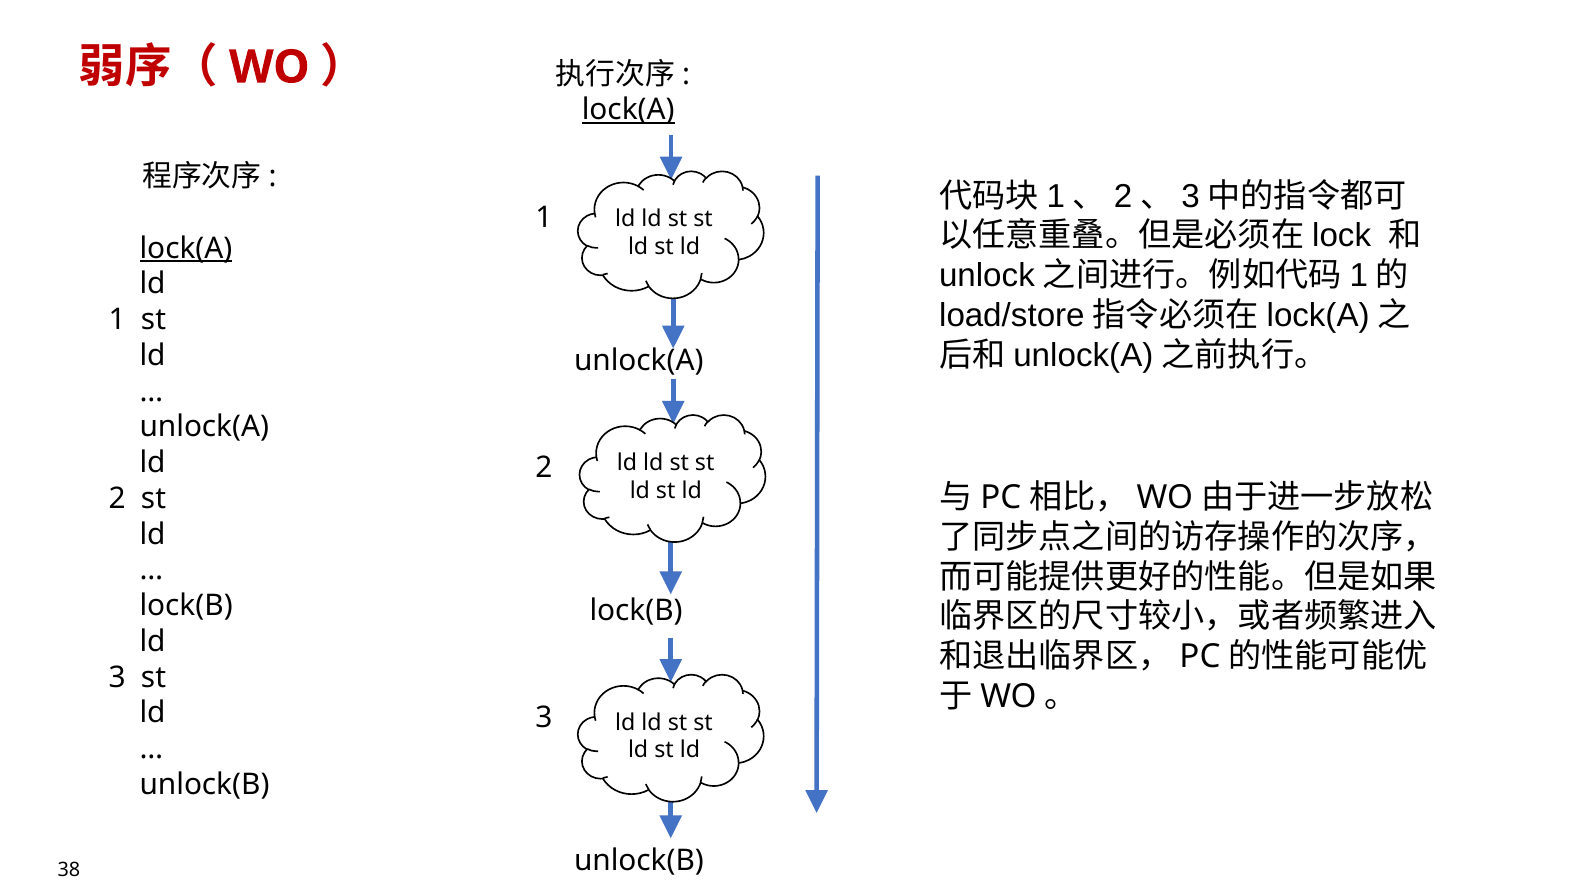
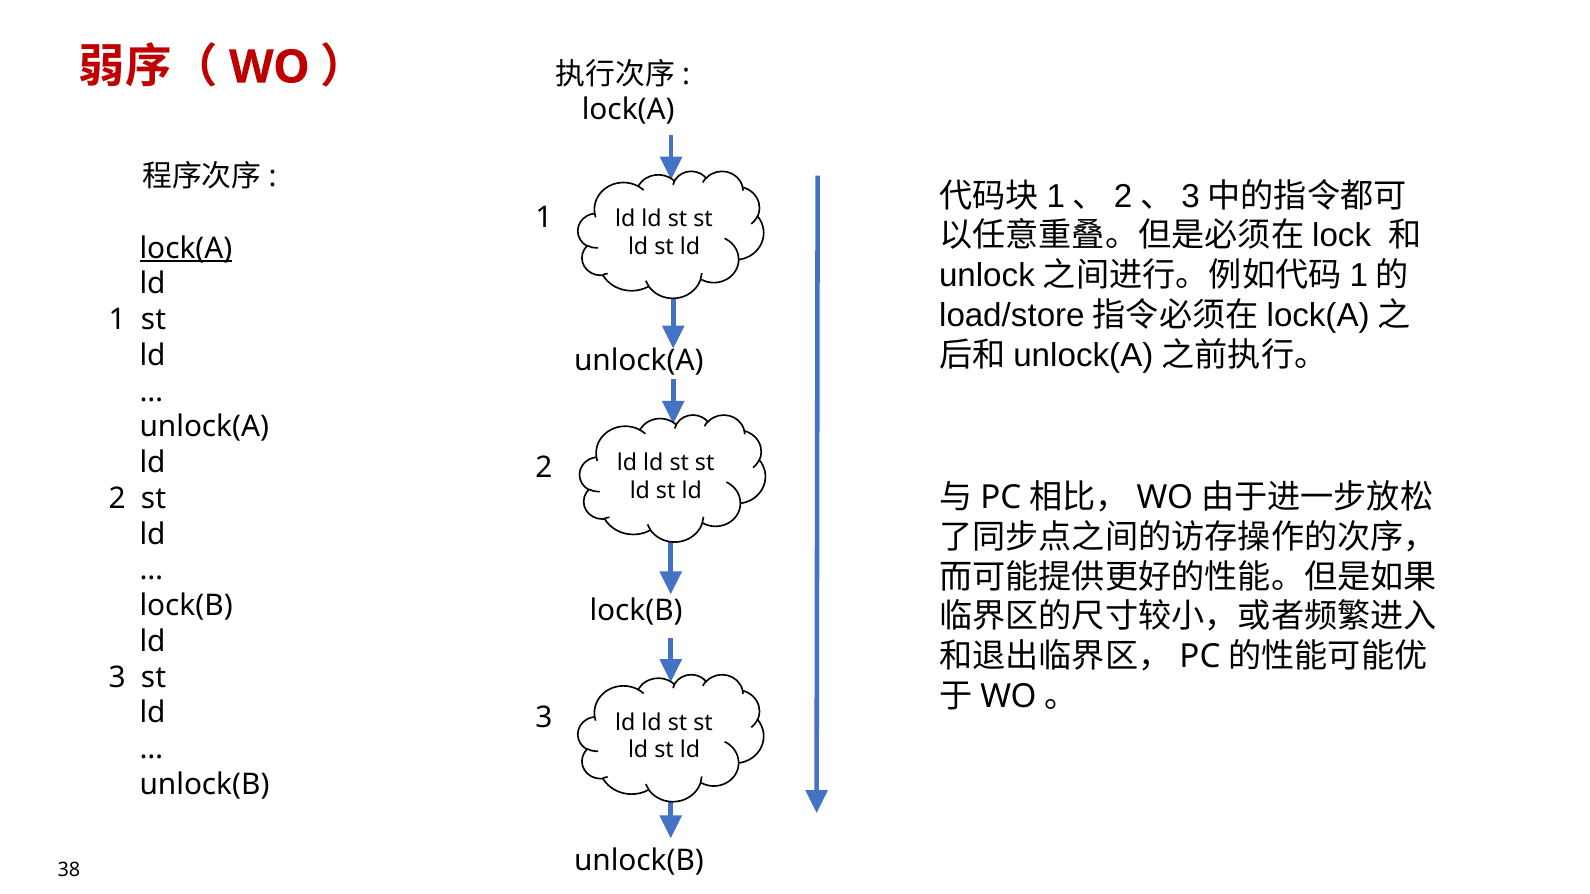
lock(A at (628, 110) underline: present -> none
